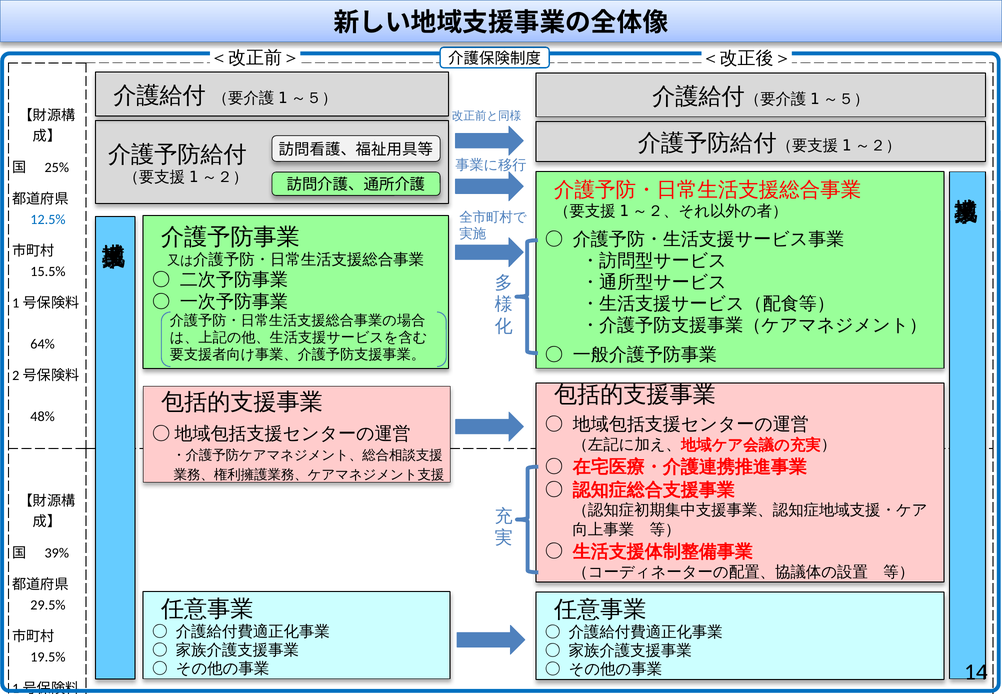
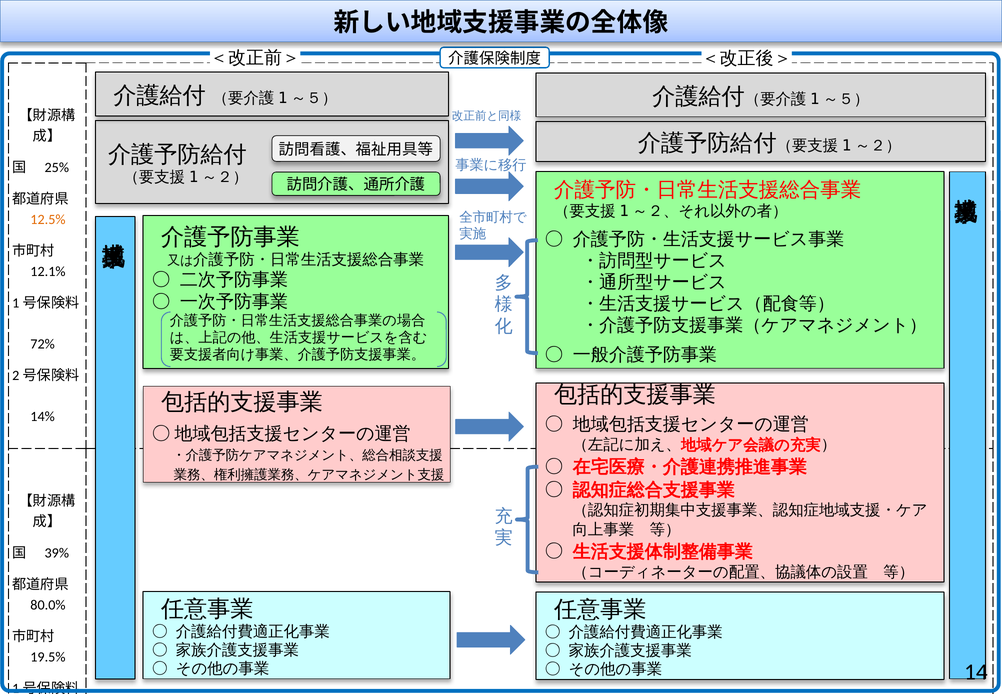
12.5% colour: blue -> orange
15.5%: 15.5% -> 12.1%
64%: 64% -> 72%
48%: 48% -> 14%
29.5%: 29.5% -> 80.0%
